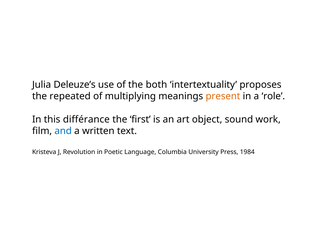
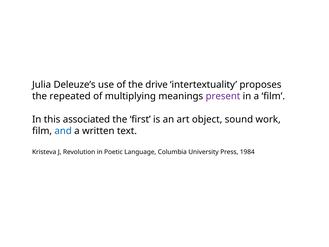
both: both -> drive
present colour: orange -> purple
a role: role -> film
différance: différance -> associated
